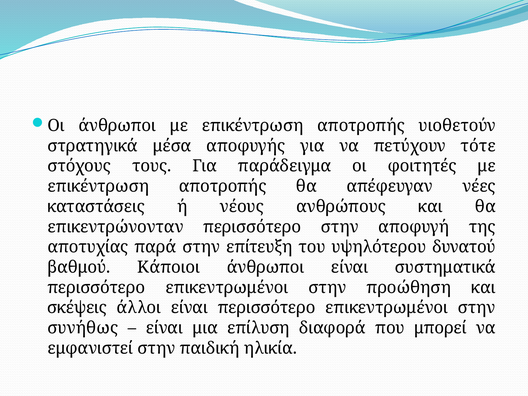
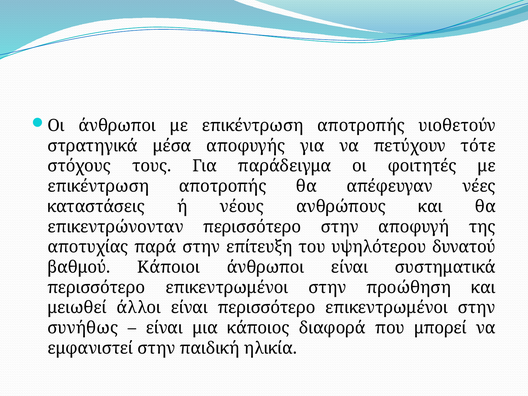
σκέψεις: σκέψεις -> μειωθεί
επίλυση: επίλυση -> κάποιος
